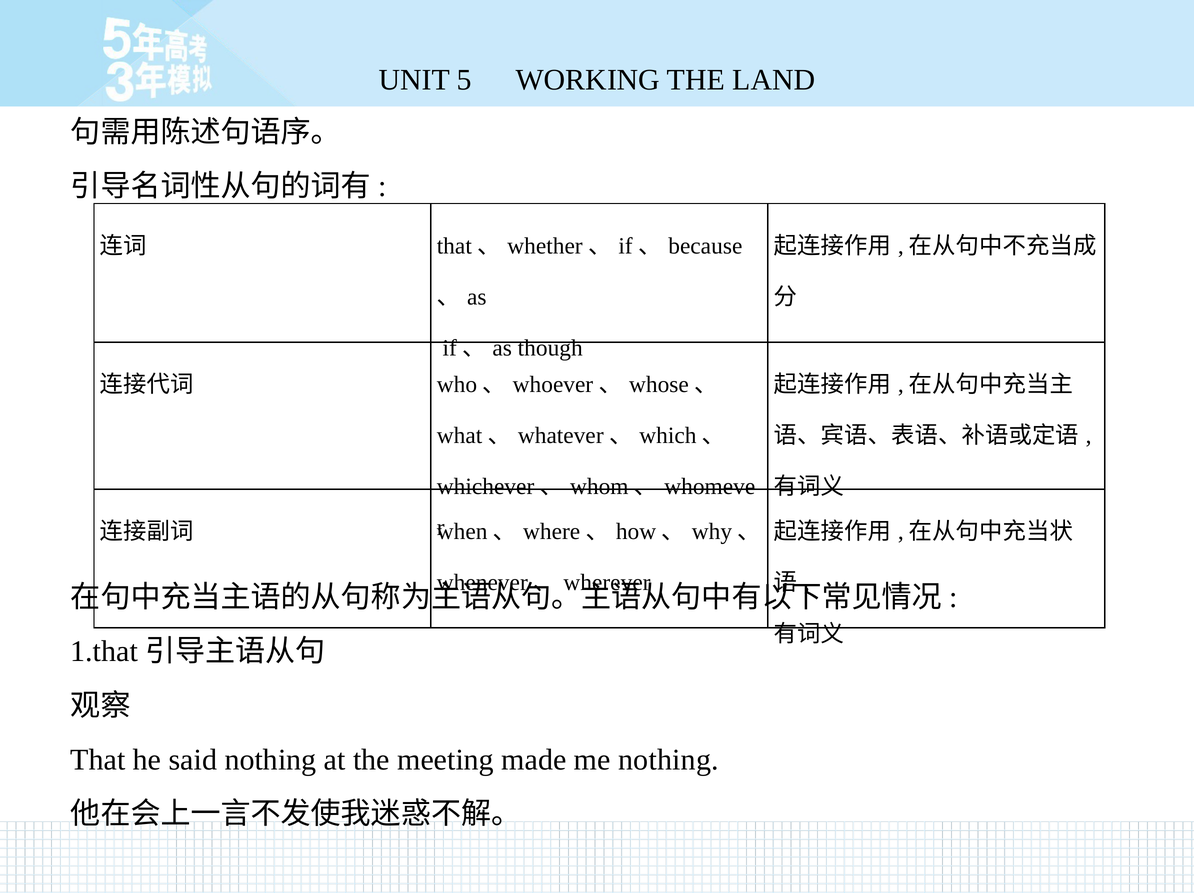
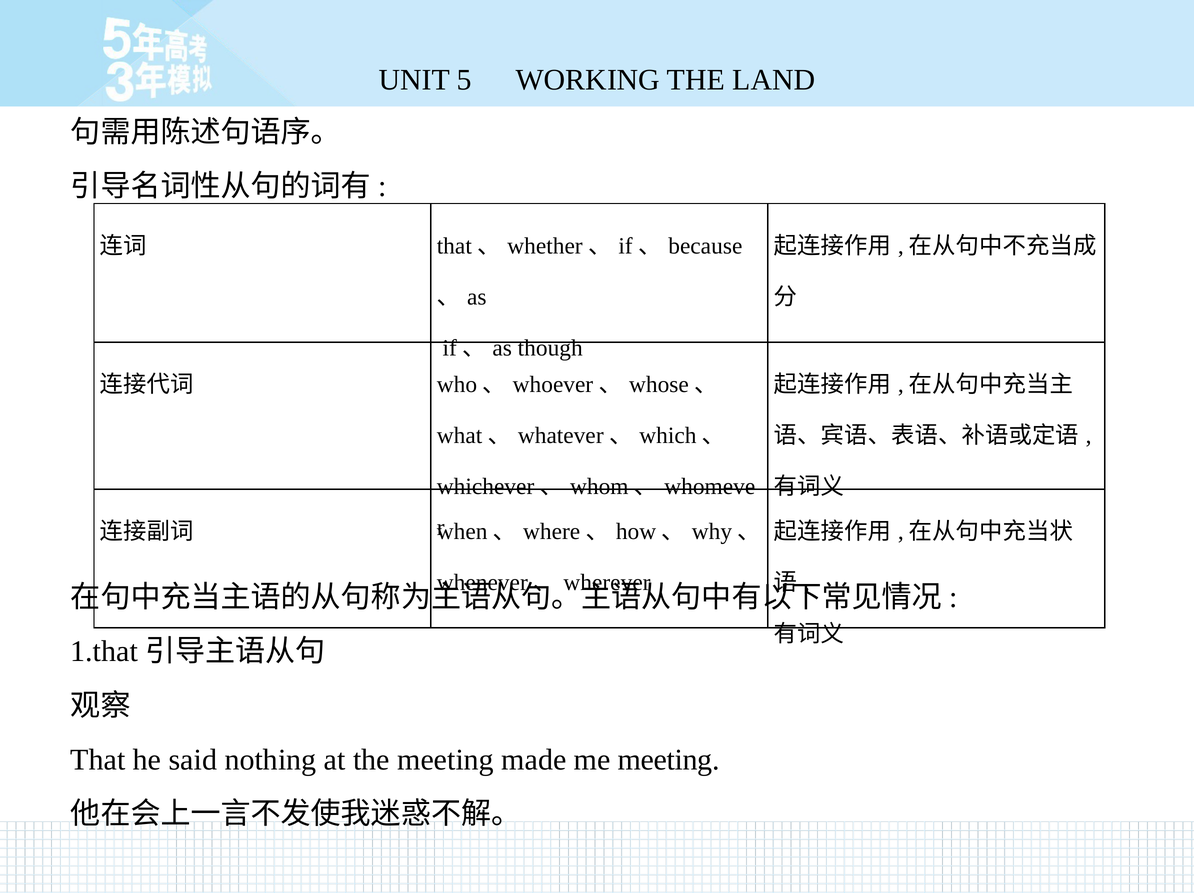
me nothing: nothing -> meeting
